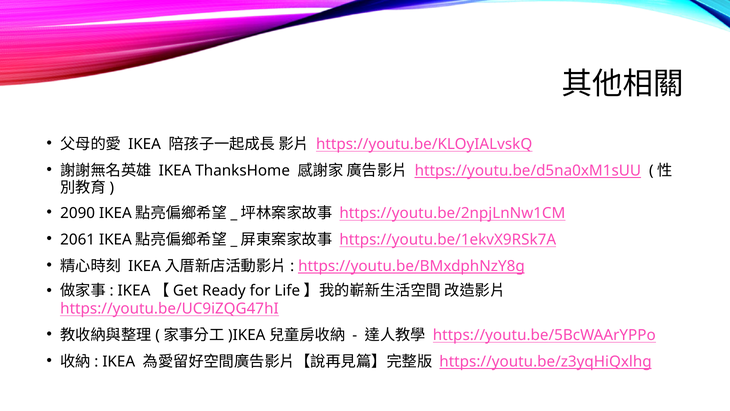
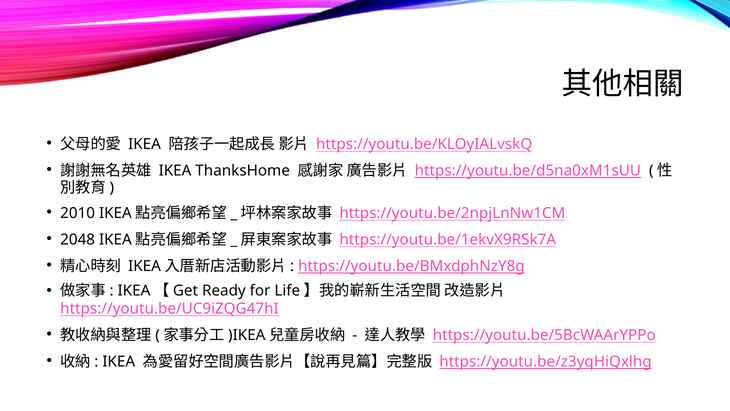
2090: 2090 -> 2010
2061: 2061 -> 2048
